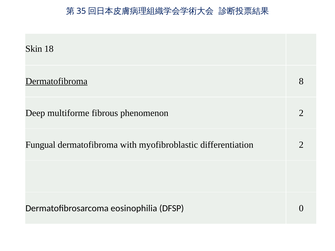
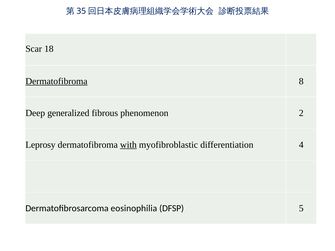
Skin: Skin -> Scar
multiforme: multiforme -> generalized
Fungual: Fungual -> Leprosy
with underline: none -> present
differentiation 2: 2 -> 4
0: 0 -> 5
